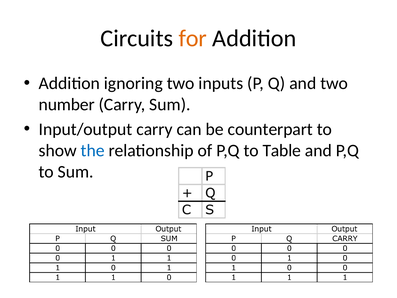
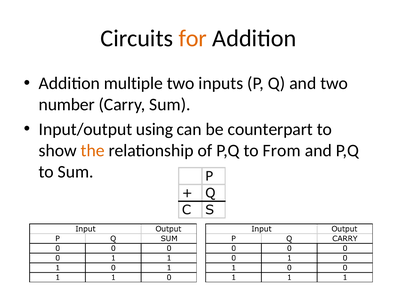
ignoring: ignoring -> multiple
Input/output carry: carry -> using
the colour: blue -> orange
Table: Table -> From
